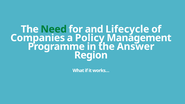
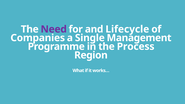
Need colour: green -> purple
Policy: Policy -> Single
Answer: Answer -> Process
